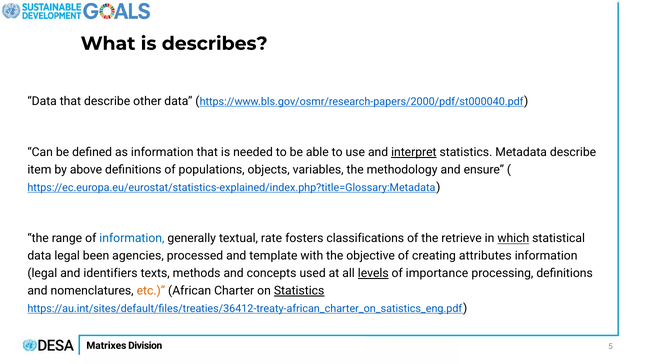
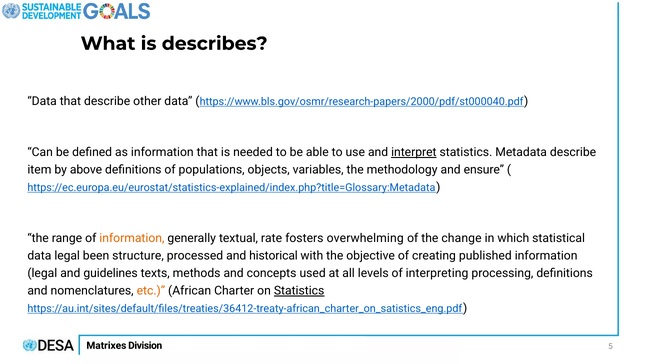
information at (132, 239) colour: blue -> orange
classifications: classifications -> overwhelming
retrieve: retrieve -> change
which underline: present -> none
agencies: agencies -> structure
template: template -> historical
attributes: attributes -> published
identifiers: identifiers -> guidelines
levels underline: present -> none
importance: importance -> interpreting
